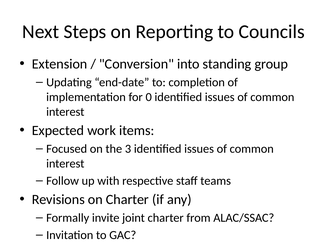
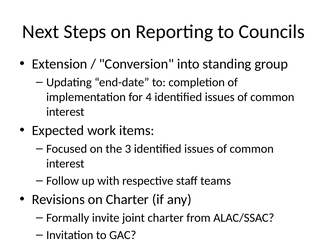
0: 0 -> 4
